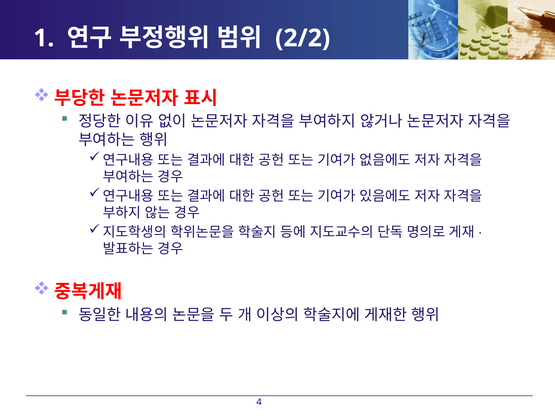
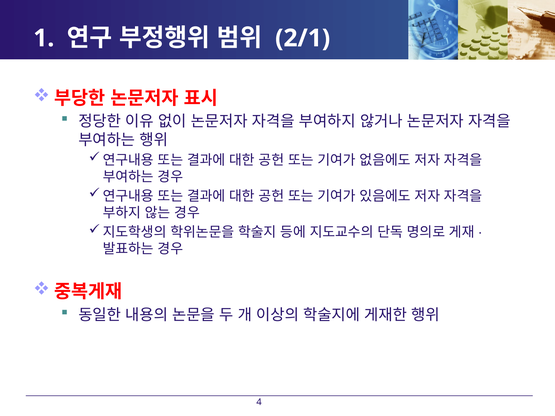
2/2: 2/2 -> 2/1
